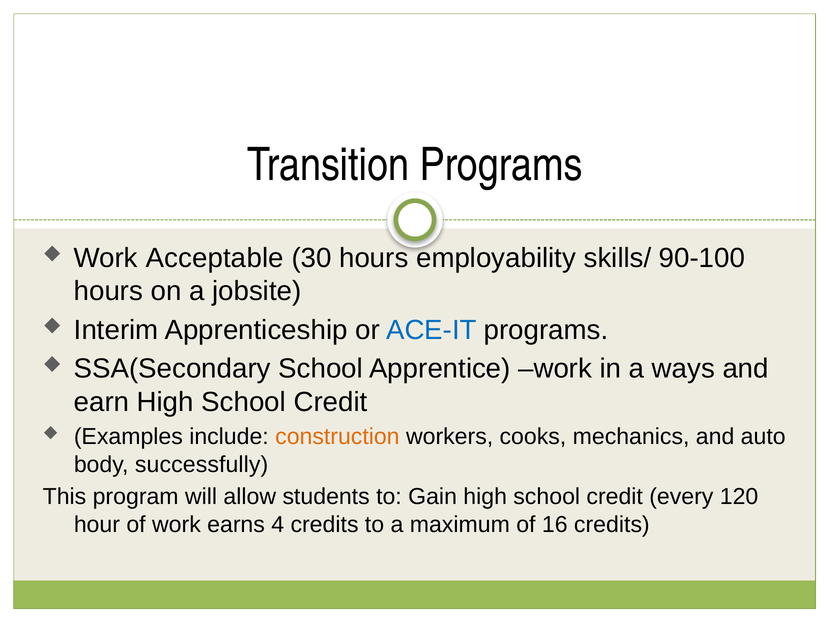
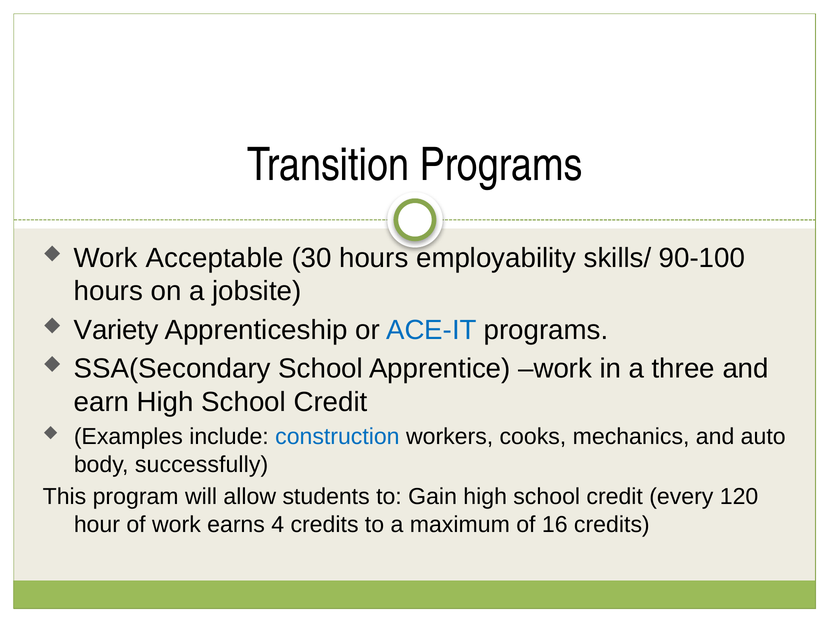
Interim: Interim -> Variety
ways: ways -> three
construction colour: orange -> blue
